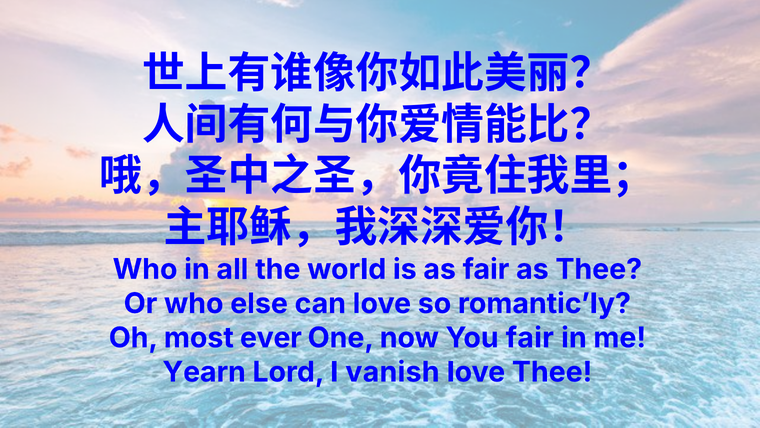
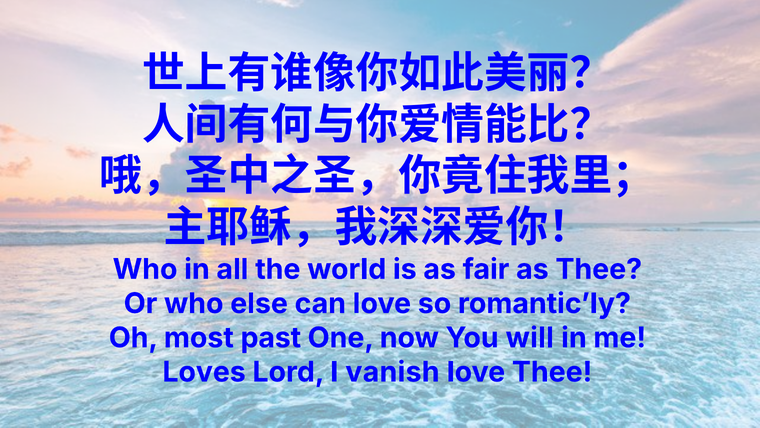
ever: ever -> past
You fair: fair -> will
Yearn: Yearn -> Loves
